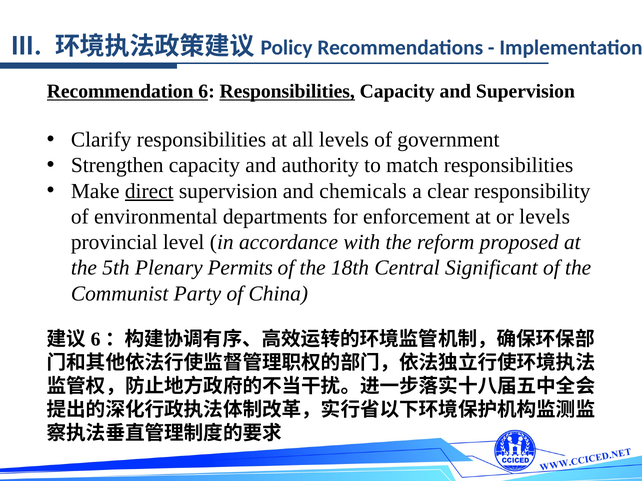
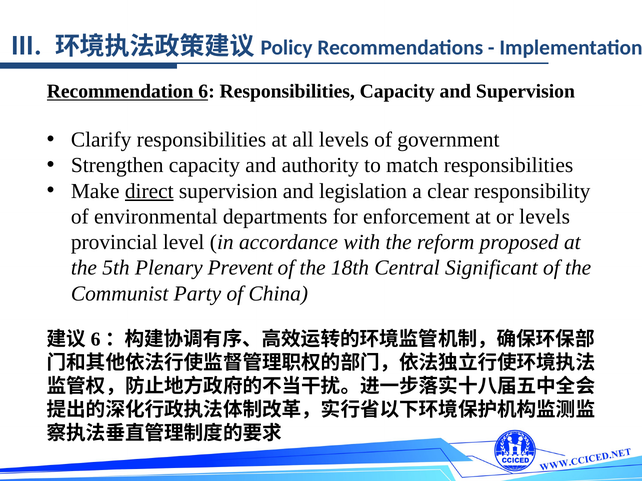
Responsibilities at (287, 92) underline: present -> none
chemicals: chemicals -> legislation
Permits: Permits -> Prevent
